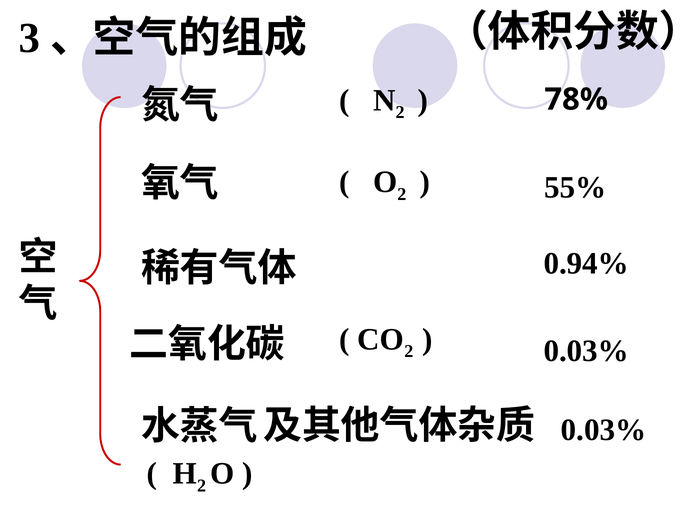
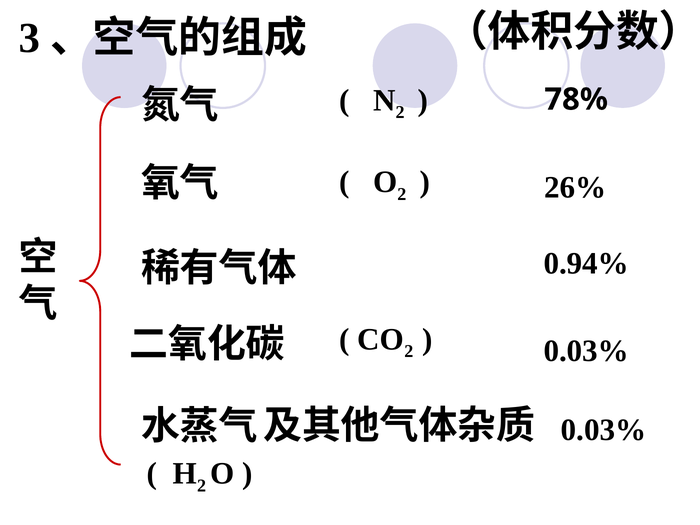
55%: 55% -> 26%
